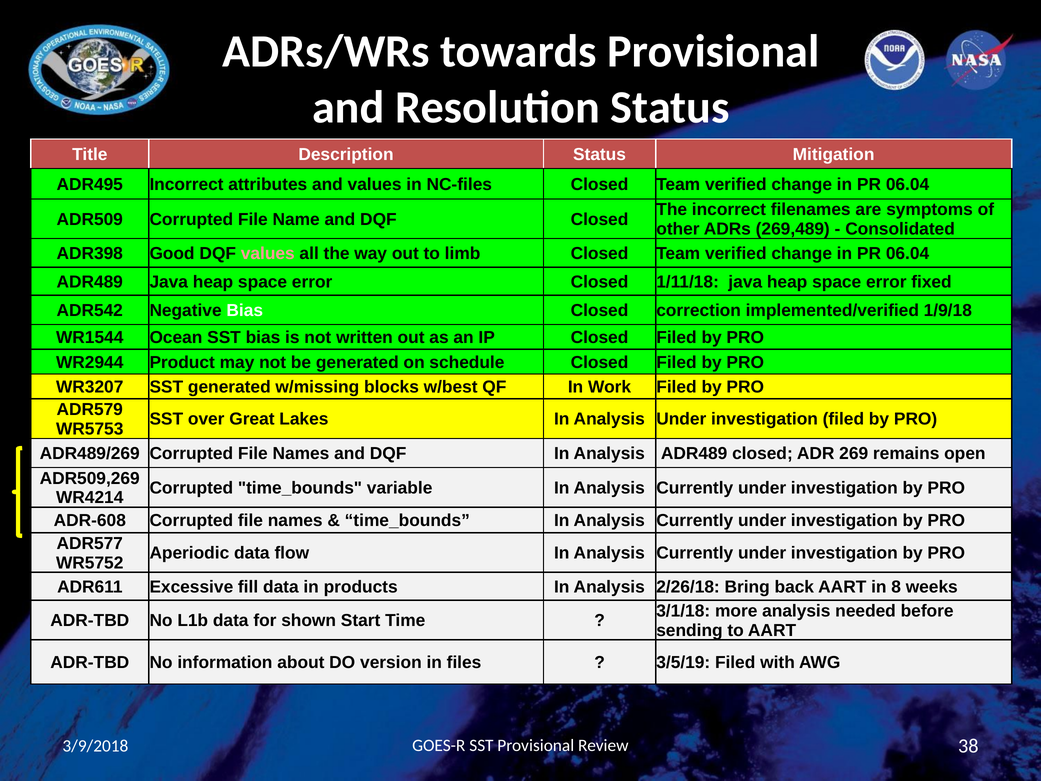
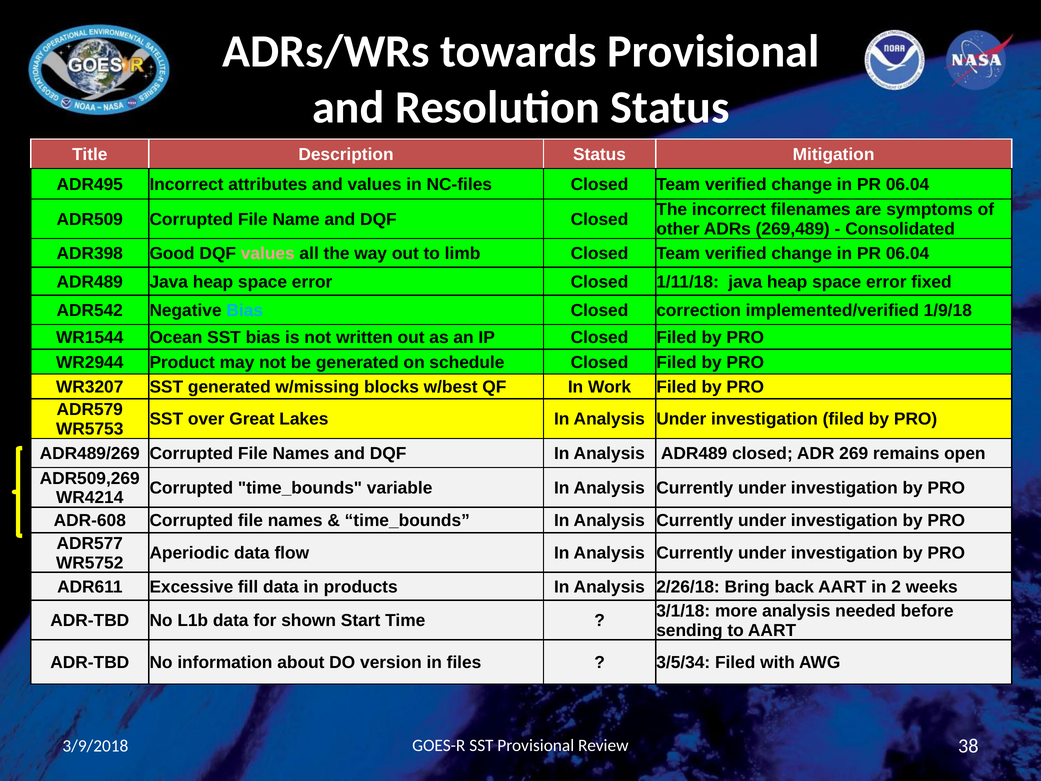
Bias at (245, 310) colour: white -> light blue
8: 8 -> 2
3/5/19: 3/5/19 -> 3/5/34
